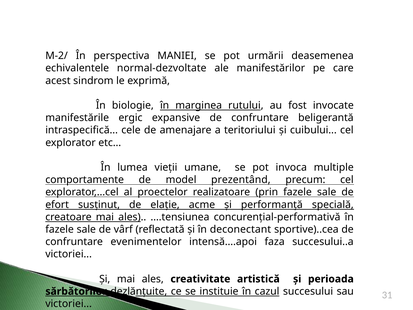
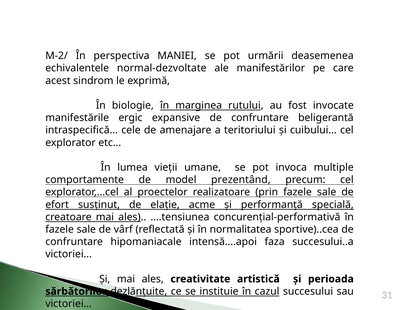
deconectant: deconectant -> normalitatea
evenimentelor: evenimentelor -> hipomaniacale
